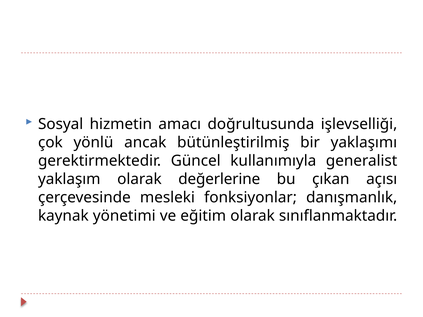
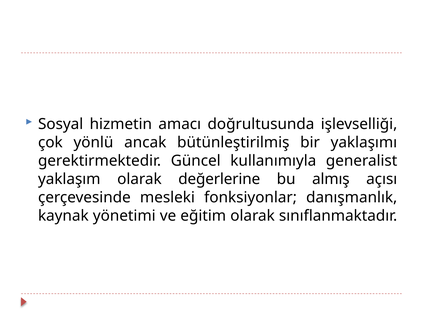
çıkan: çıkan -> almış
